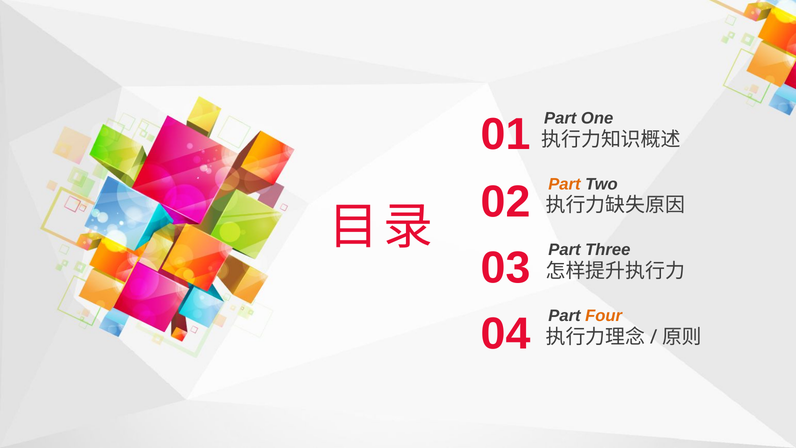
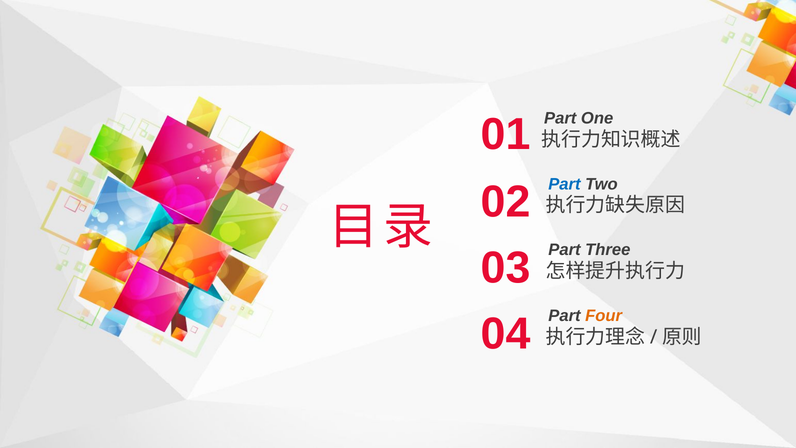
Part at (564, 184) colour: orange -> blue
